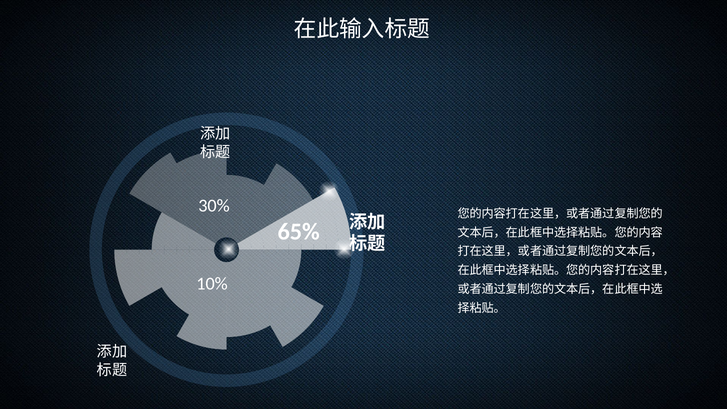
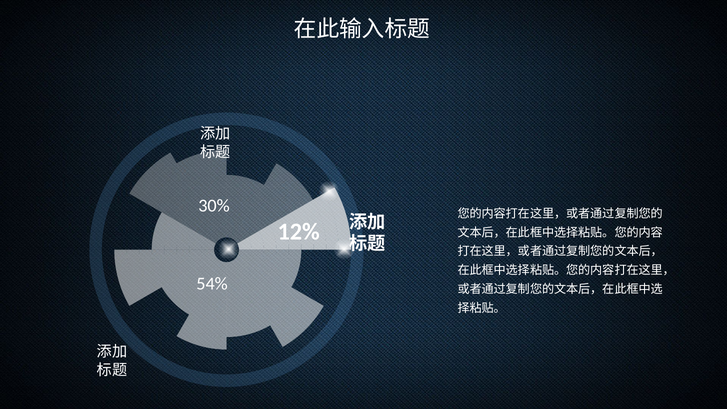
65%: 65% -> 12%
10%: 10% -> 54%
